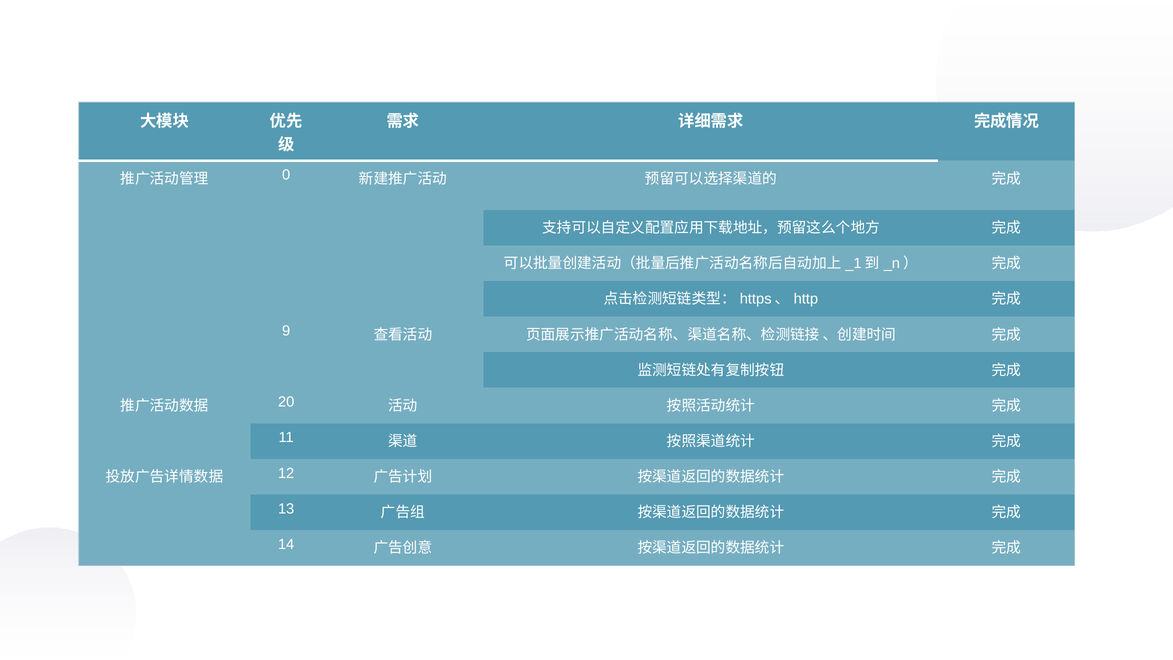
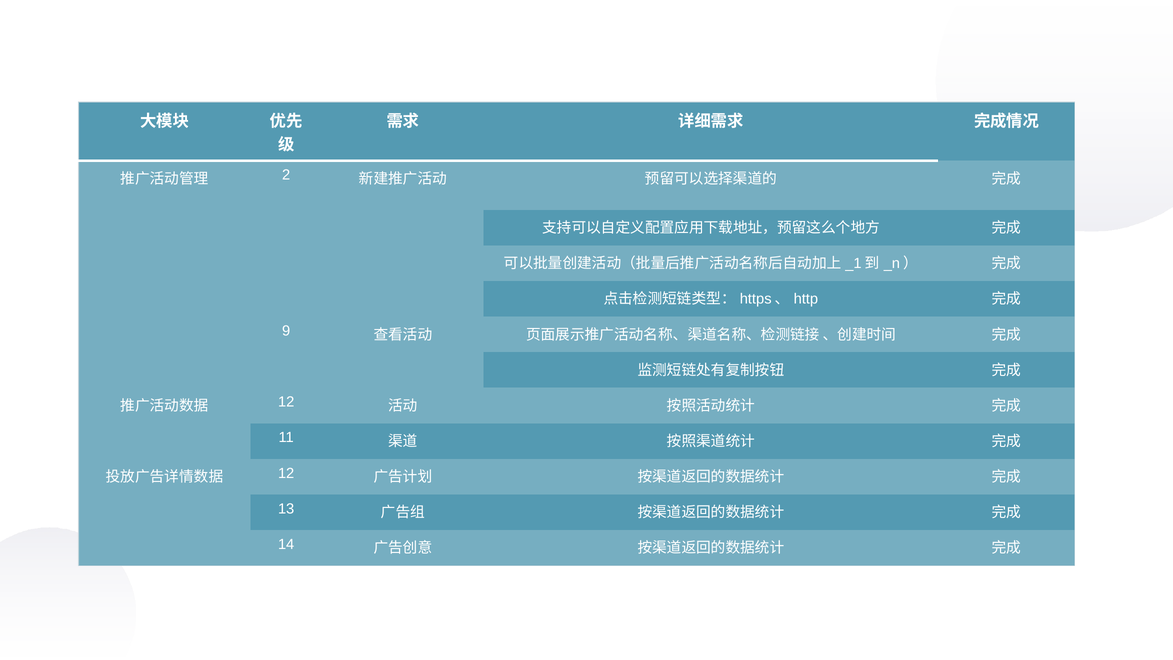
0: 0 -> 2
20 at (286, 402): 20 -> 12
